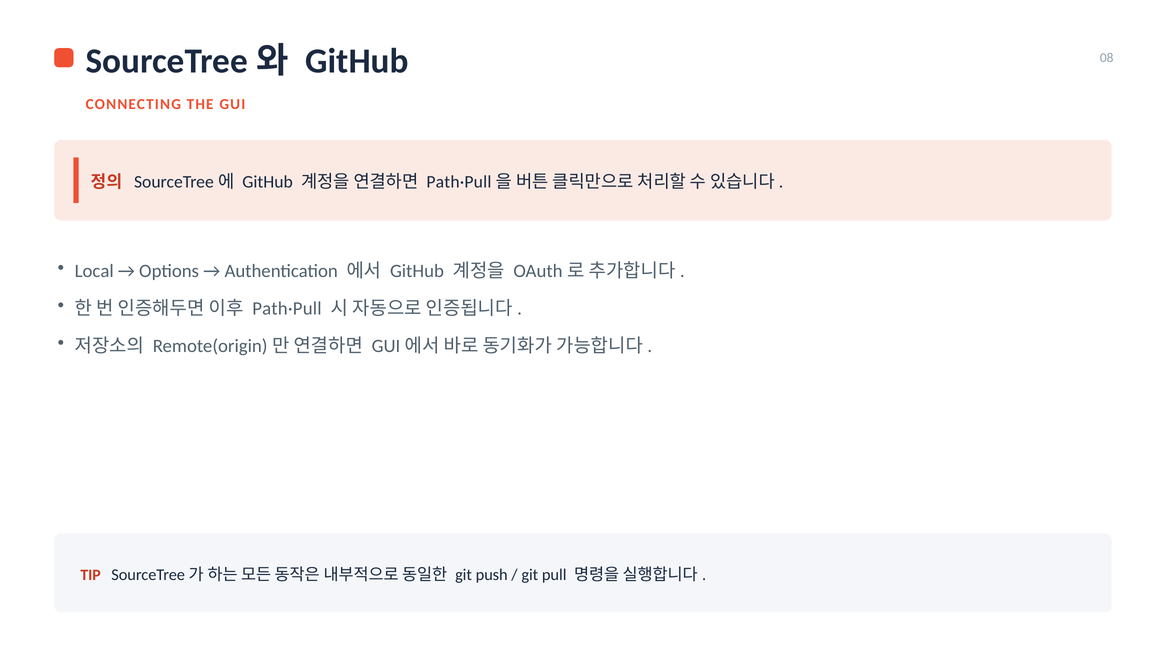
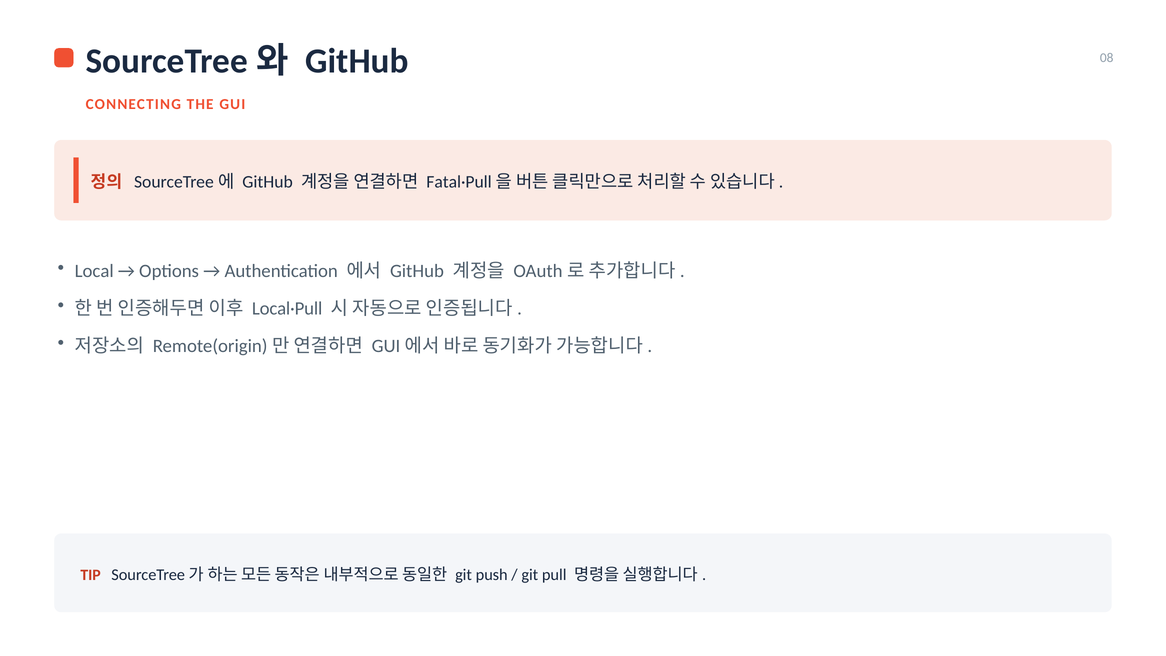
Path·Pull at (459, 182): Path·Pull -> Fatal·Pull
Path·Pull at (287, 309): Path·Pull -> Local·Pull
